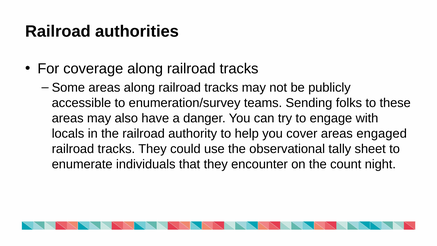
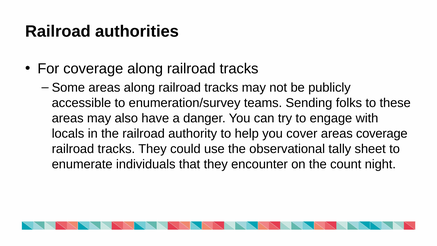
areas engaged: engaged -> coverage
